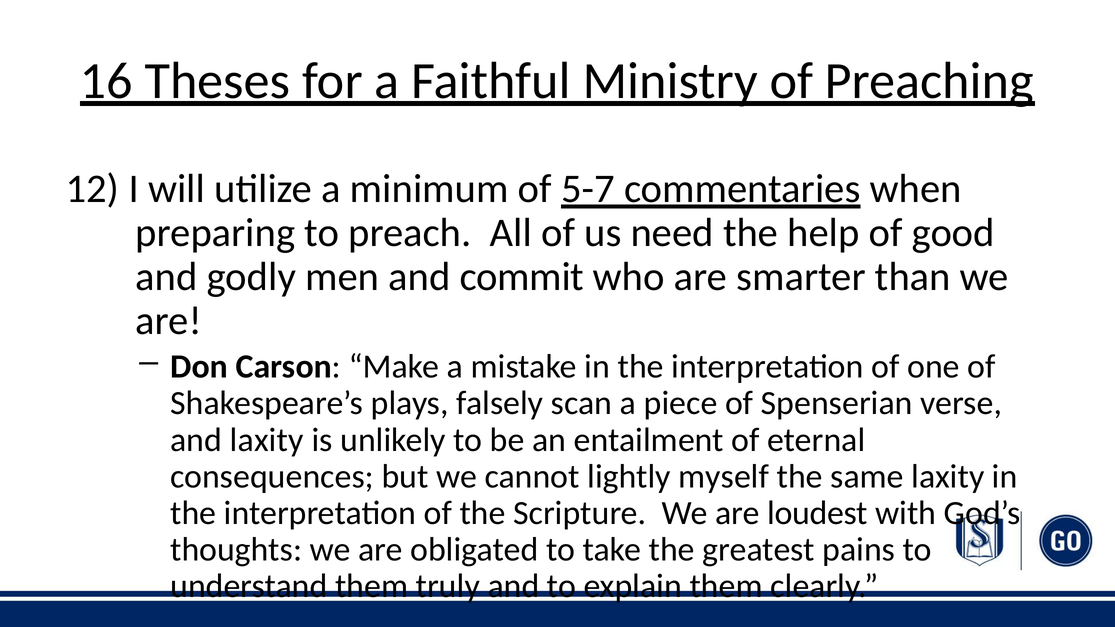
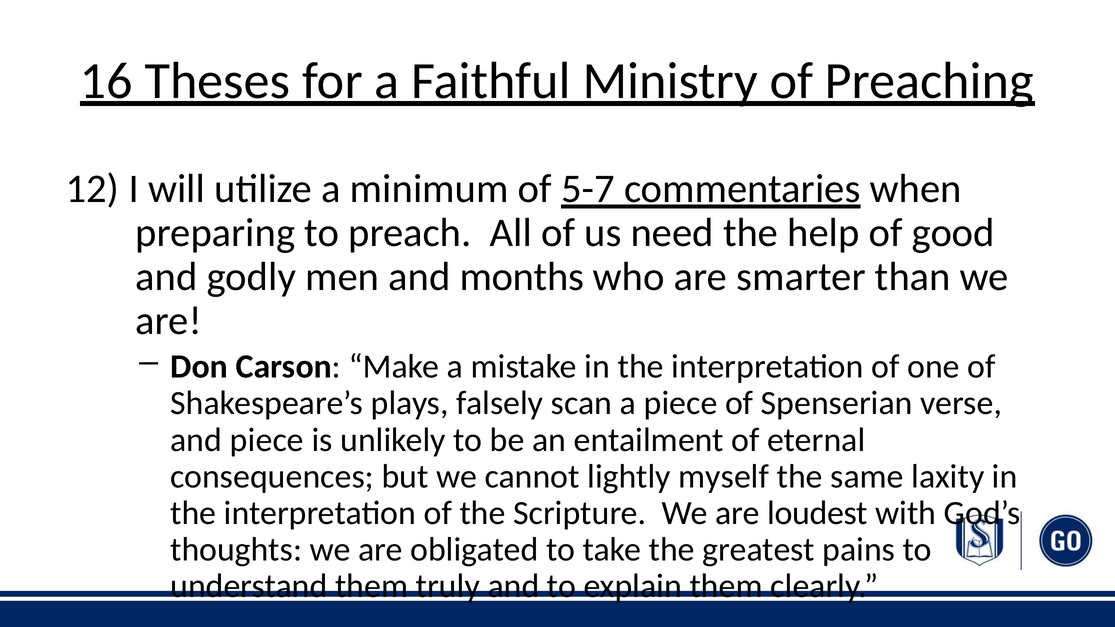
commit: commit -> months
and laxity: laxity -> piece
